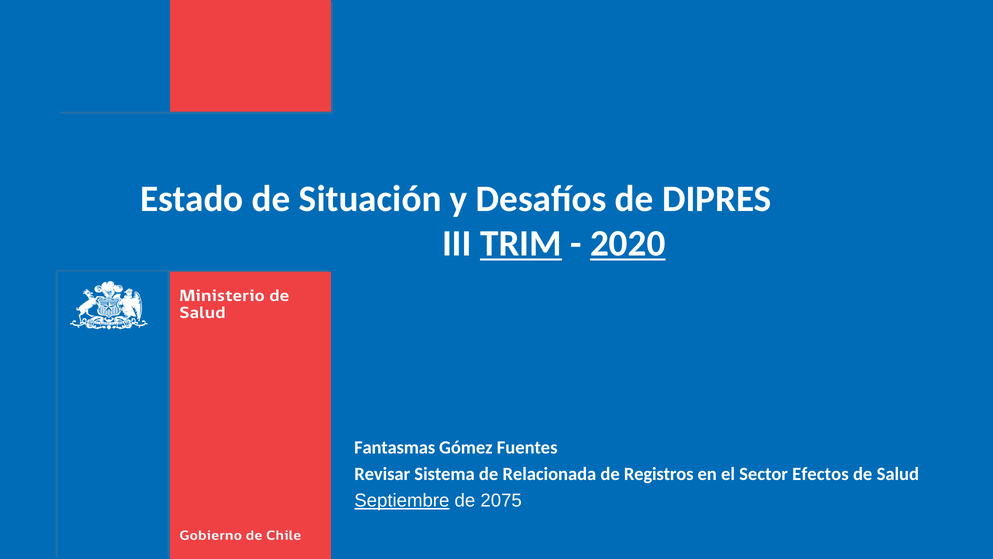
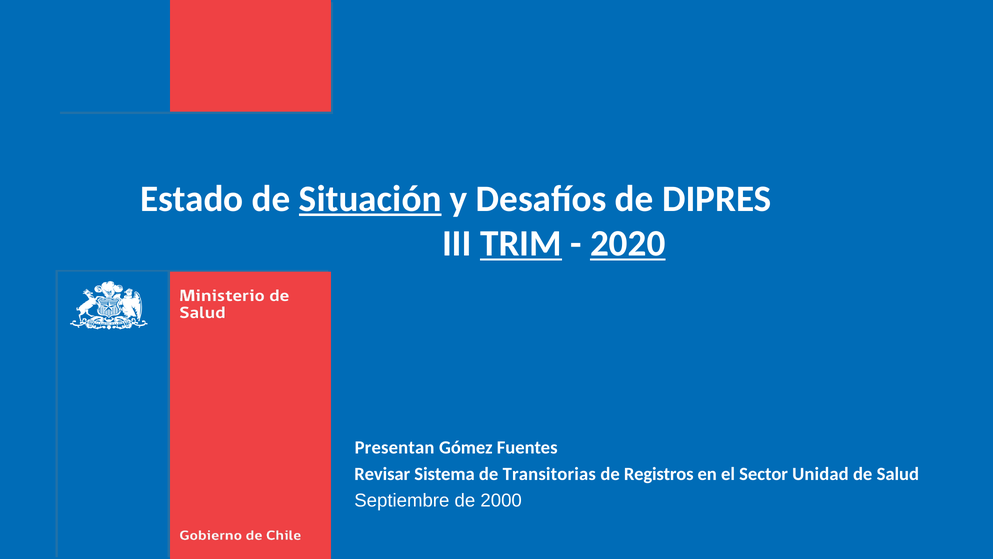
Situación underline: none -> present
Fantasmas: Fantasmas -> Presentan
Relacionada: Relacionada -> Transitorias
Efectos: Efectos -> Unidad
Septiembre underline: present -> none
2075: 2075 -> 2000
